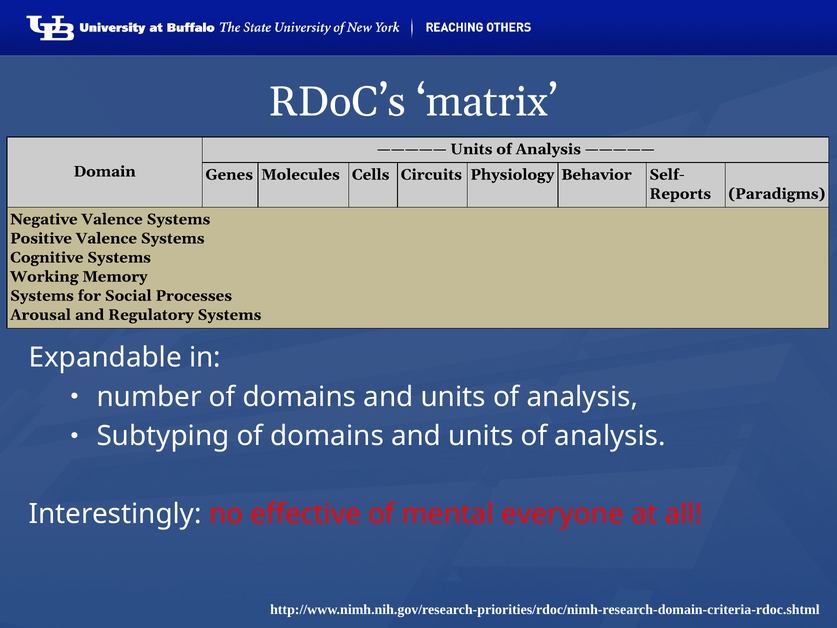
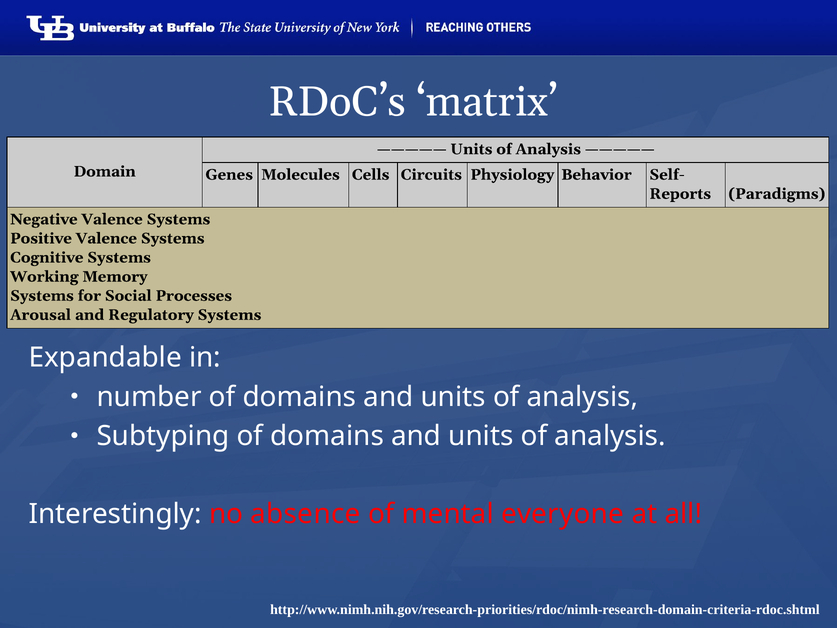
effective: effective -> absence
